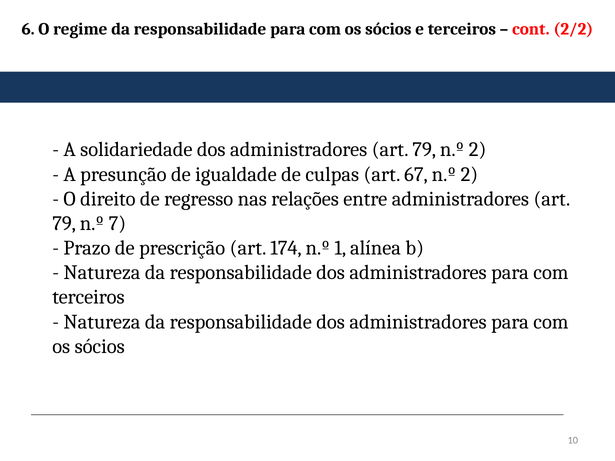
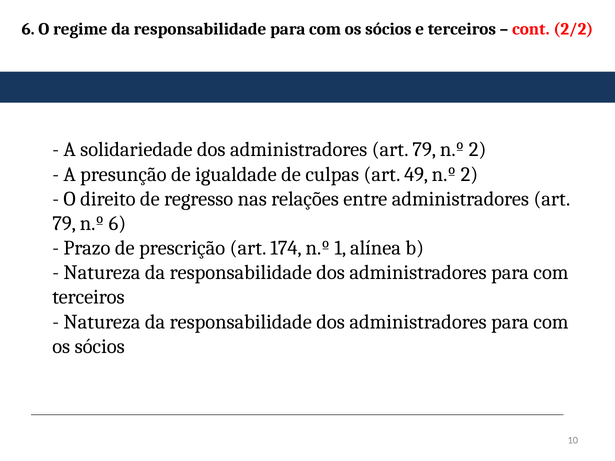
67: 67 -> 49
n.º 7: 7 -> 6
